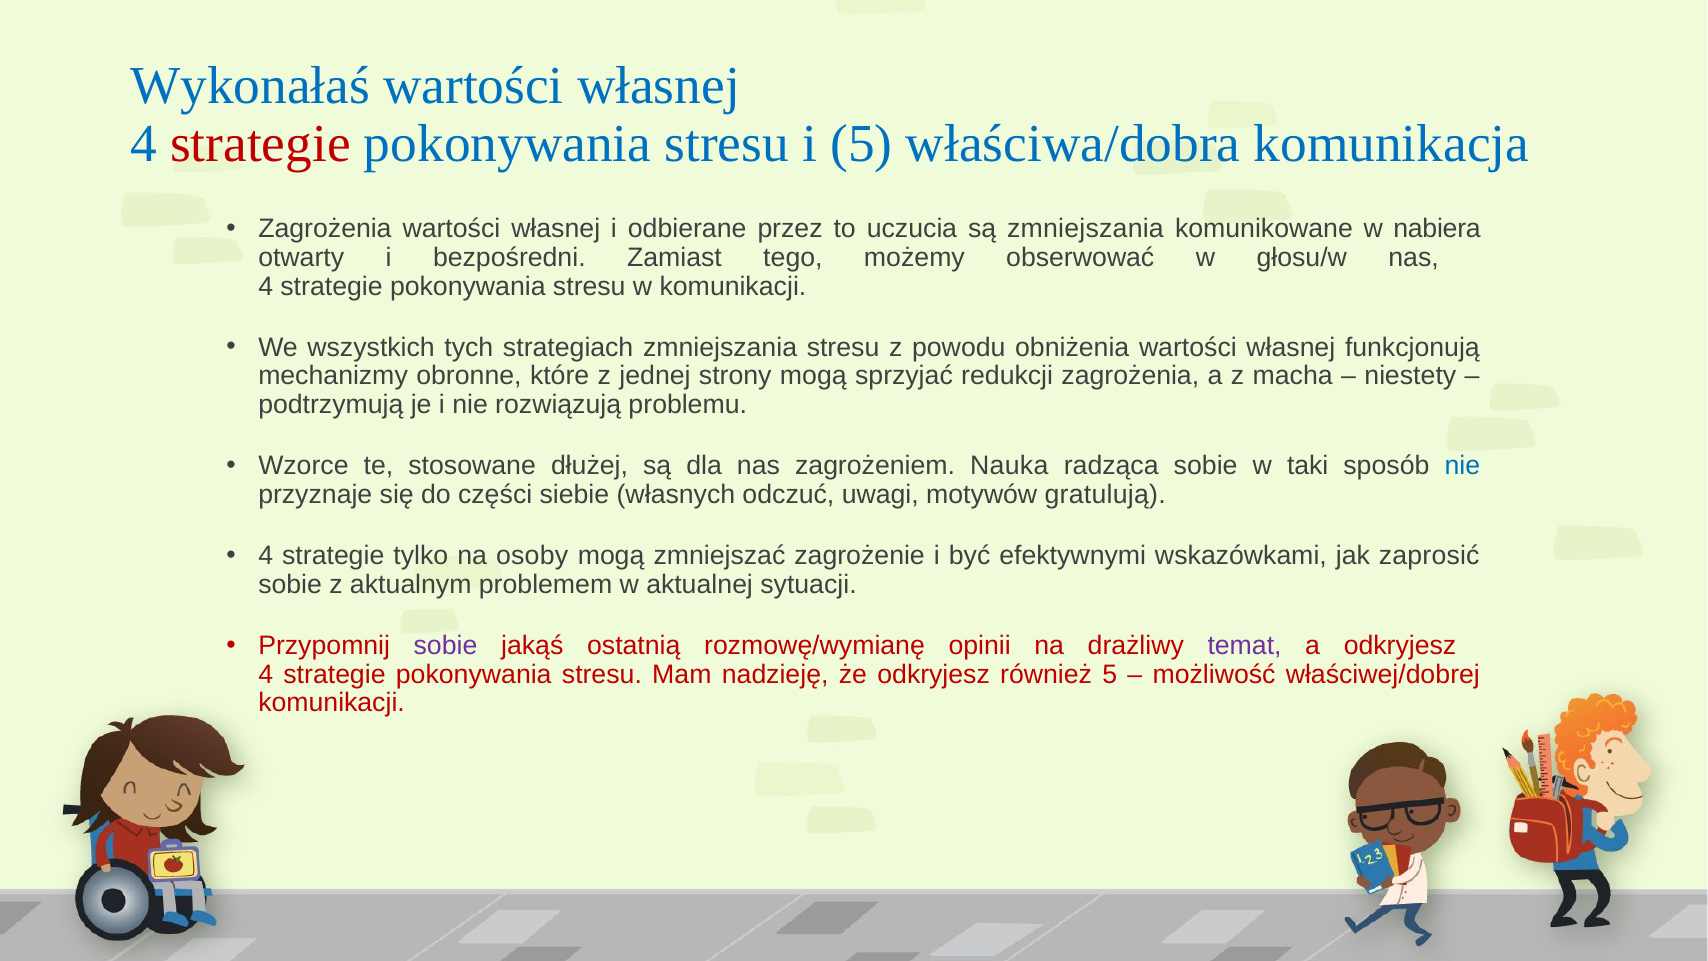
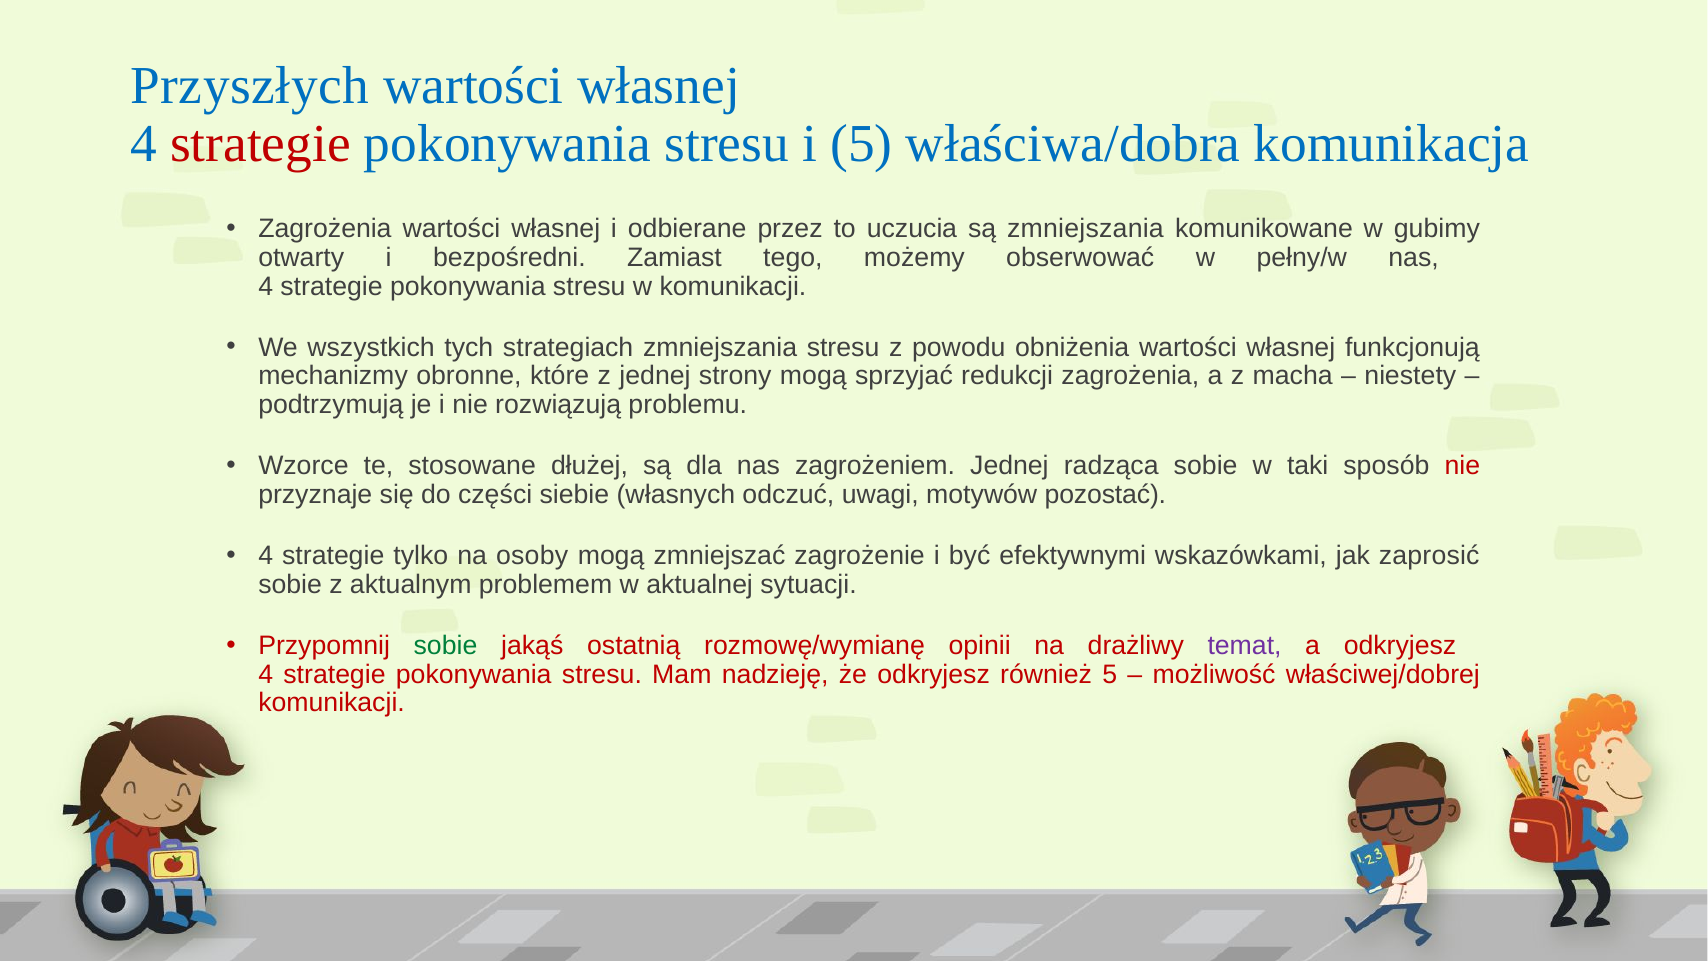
Wykonałaś: Wykonałaś -> Przyszłych
nabiera: nabiera -> gubimy
głosu/w: głosu/w -> pełny/w
zagrożeniem Nauka: Nauka -> Jednej
nie at (1462, 466) colour: blue -> red
gratulują: gratulują -> pozostać
sobie at (446, 645) colour: purple -> green
